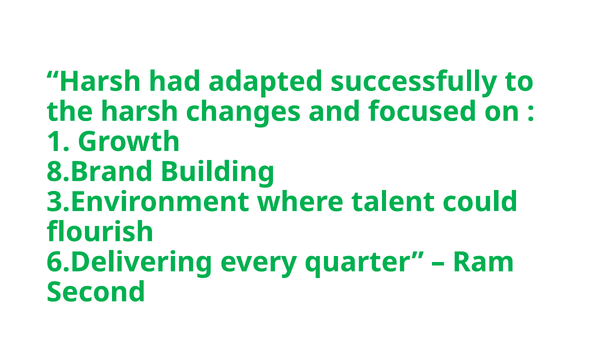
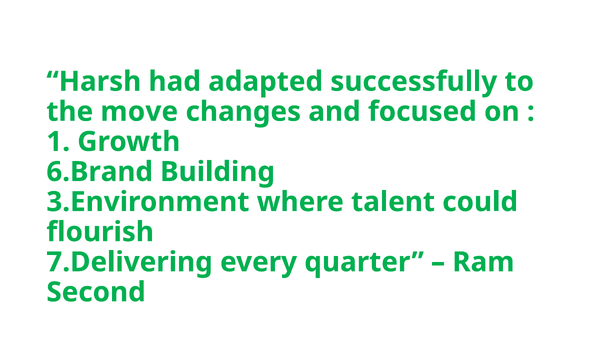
the harsh: harsh -> move
8.Brand: 8.Brand -> 6.Brand
6.Delivering: 6.Delivering -> 7.Delivering
